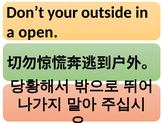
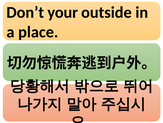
open: open -> place
